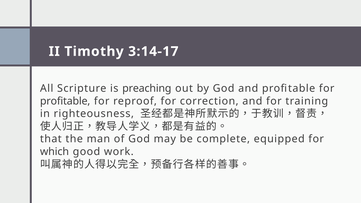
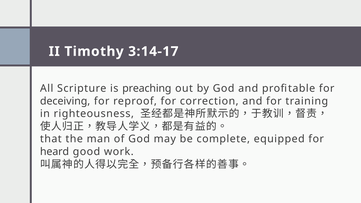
profitable at (65, 101): profitable -> deceiving
which: which -> heard
